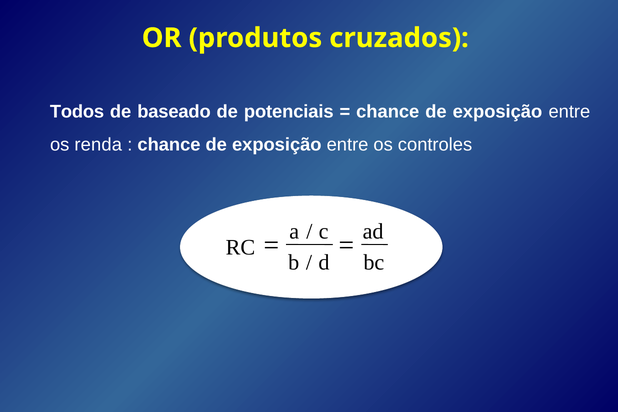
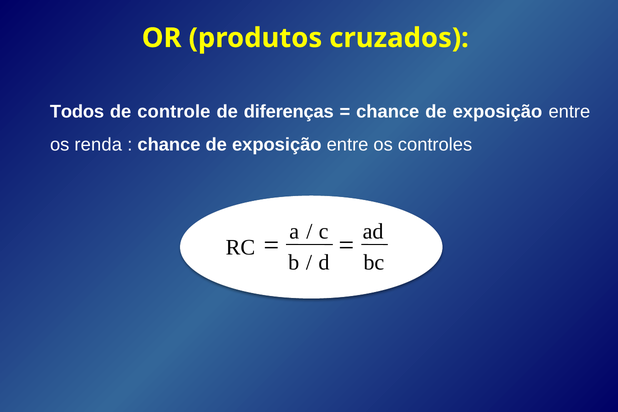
baseado: baseado -> controle
potenciais: potenciais -> diferenças
